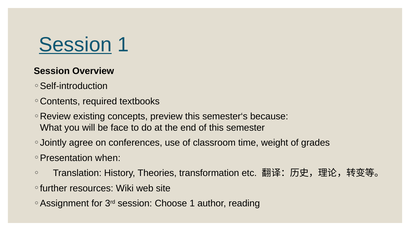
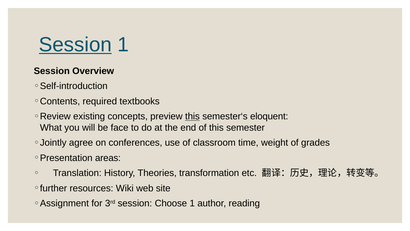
this at (192, 116) underline: none -> present
because: because -> eloquent
when: when -> areas
